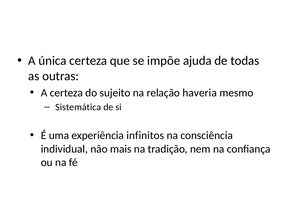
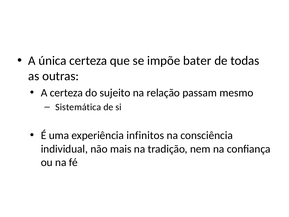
ajuda: ajuda -> bater
haveria: haveria -> passam
